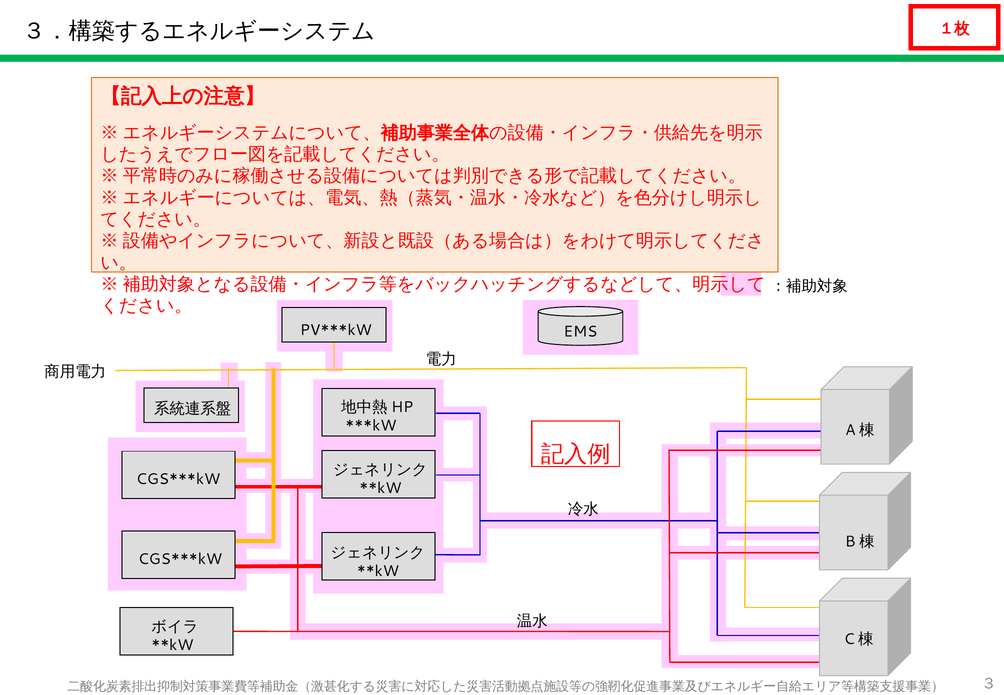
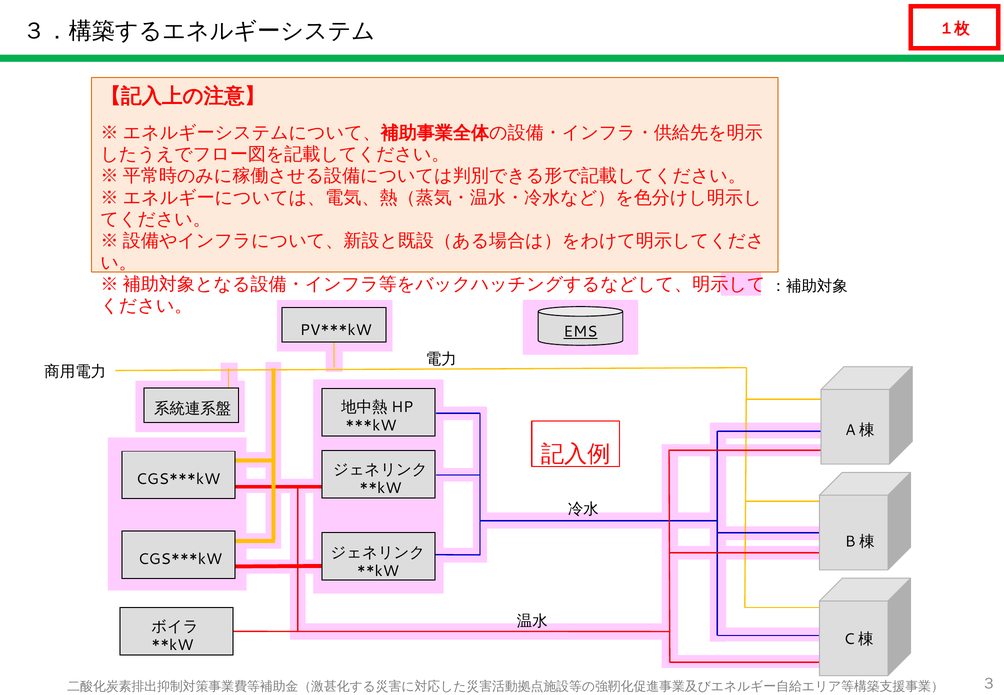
EMS underline: none -> present
